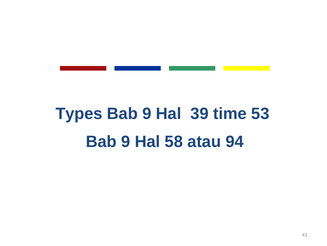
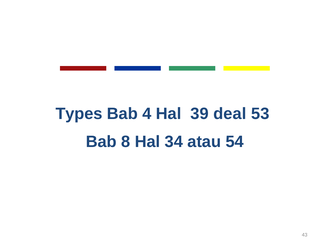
9 at (147, 113): 9 -> 4
time: time -> deal
9 at (126, 141): 9 -> 8
58: 58 -> 34
94: 94 -> 54
